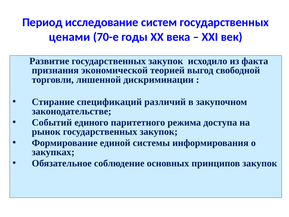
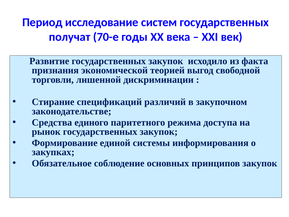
ценами: ценами -> получат
Событий: Событий -> Средства
